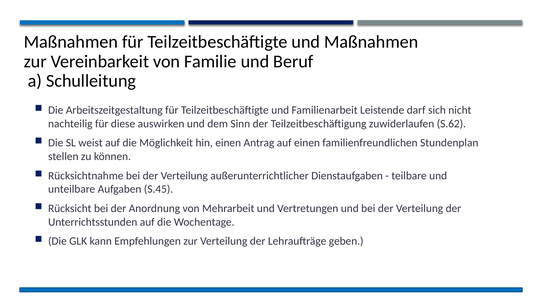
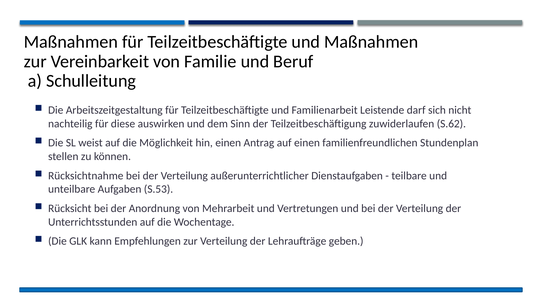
S.45: S.45 -> S.53
